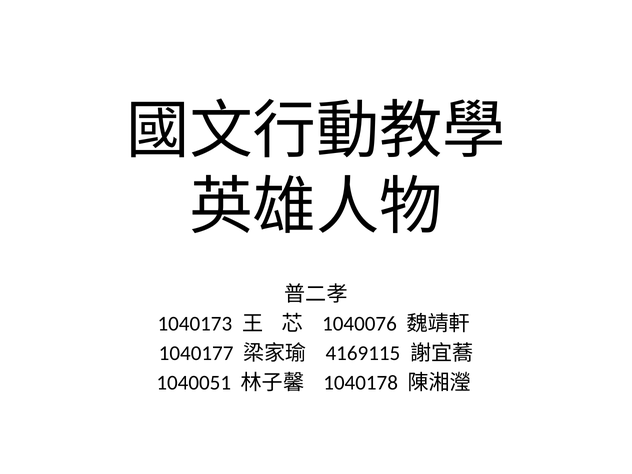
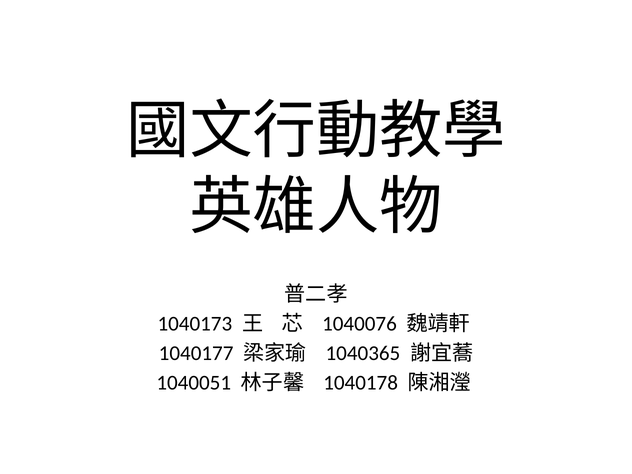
4169115: 4169115 -> 1040365
